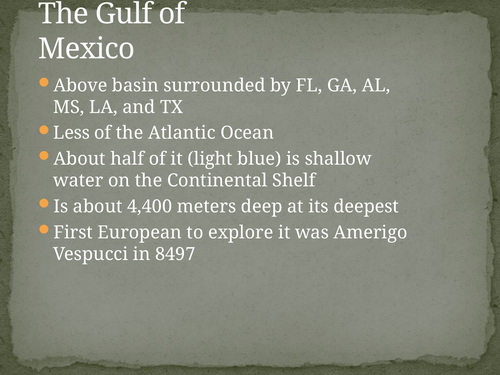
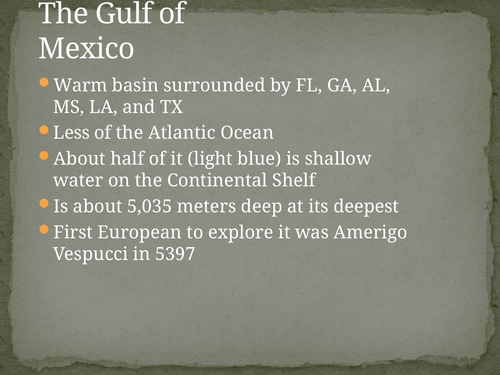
Above: Above -> Warm
4,400: 4,400 -> 5,035
8497: 8497 -> 5397
